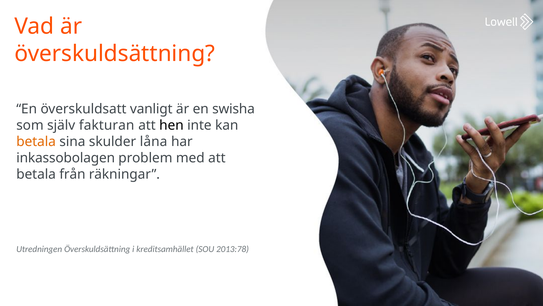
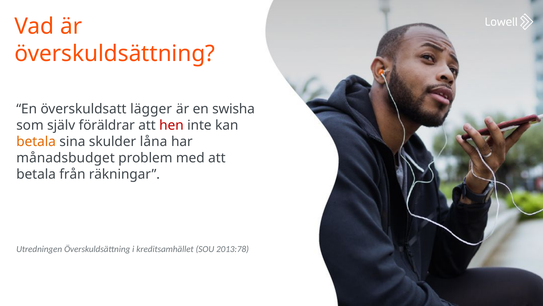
vanligt: vanligt -> lägger
fakturan: fakturan -> föräldrar
hen colour: black -> red
inkassobolagen: inkassobolagen -> månadsbudget
